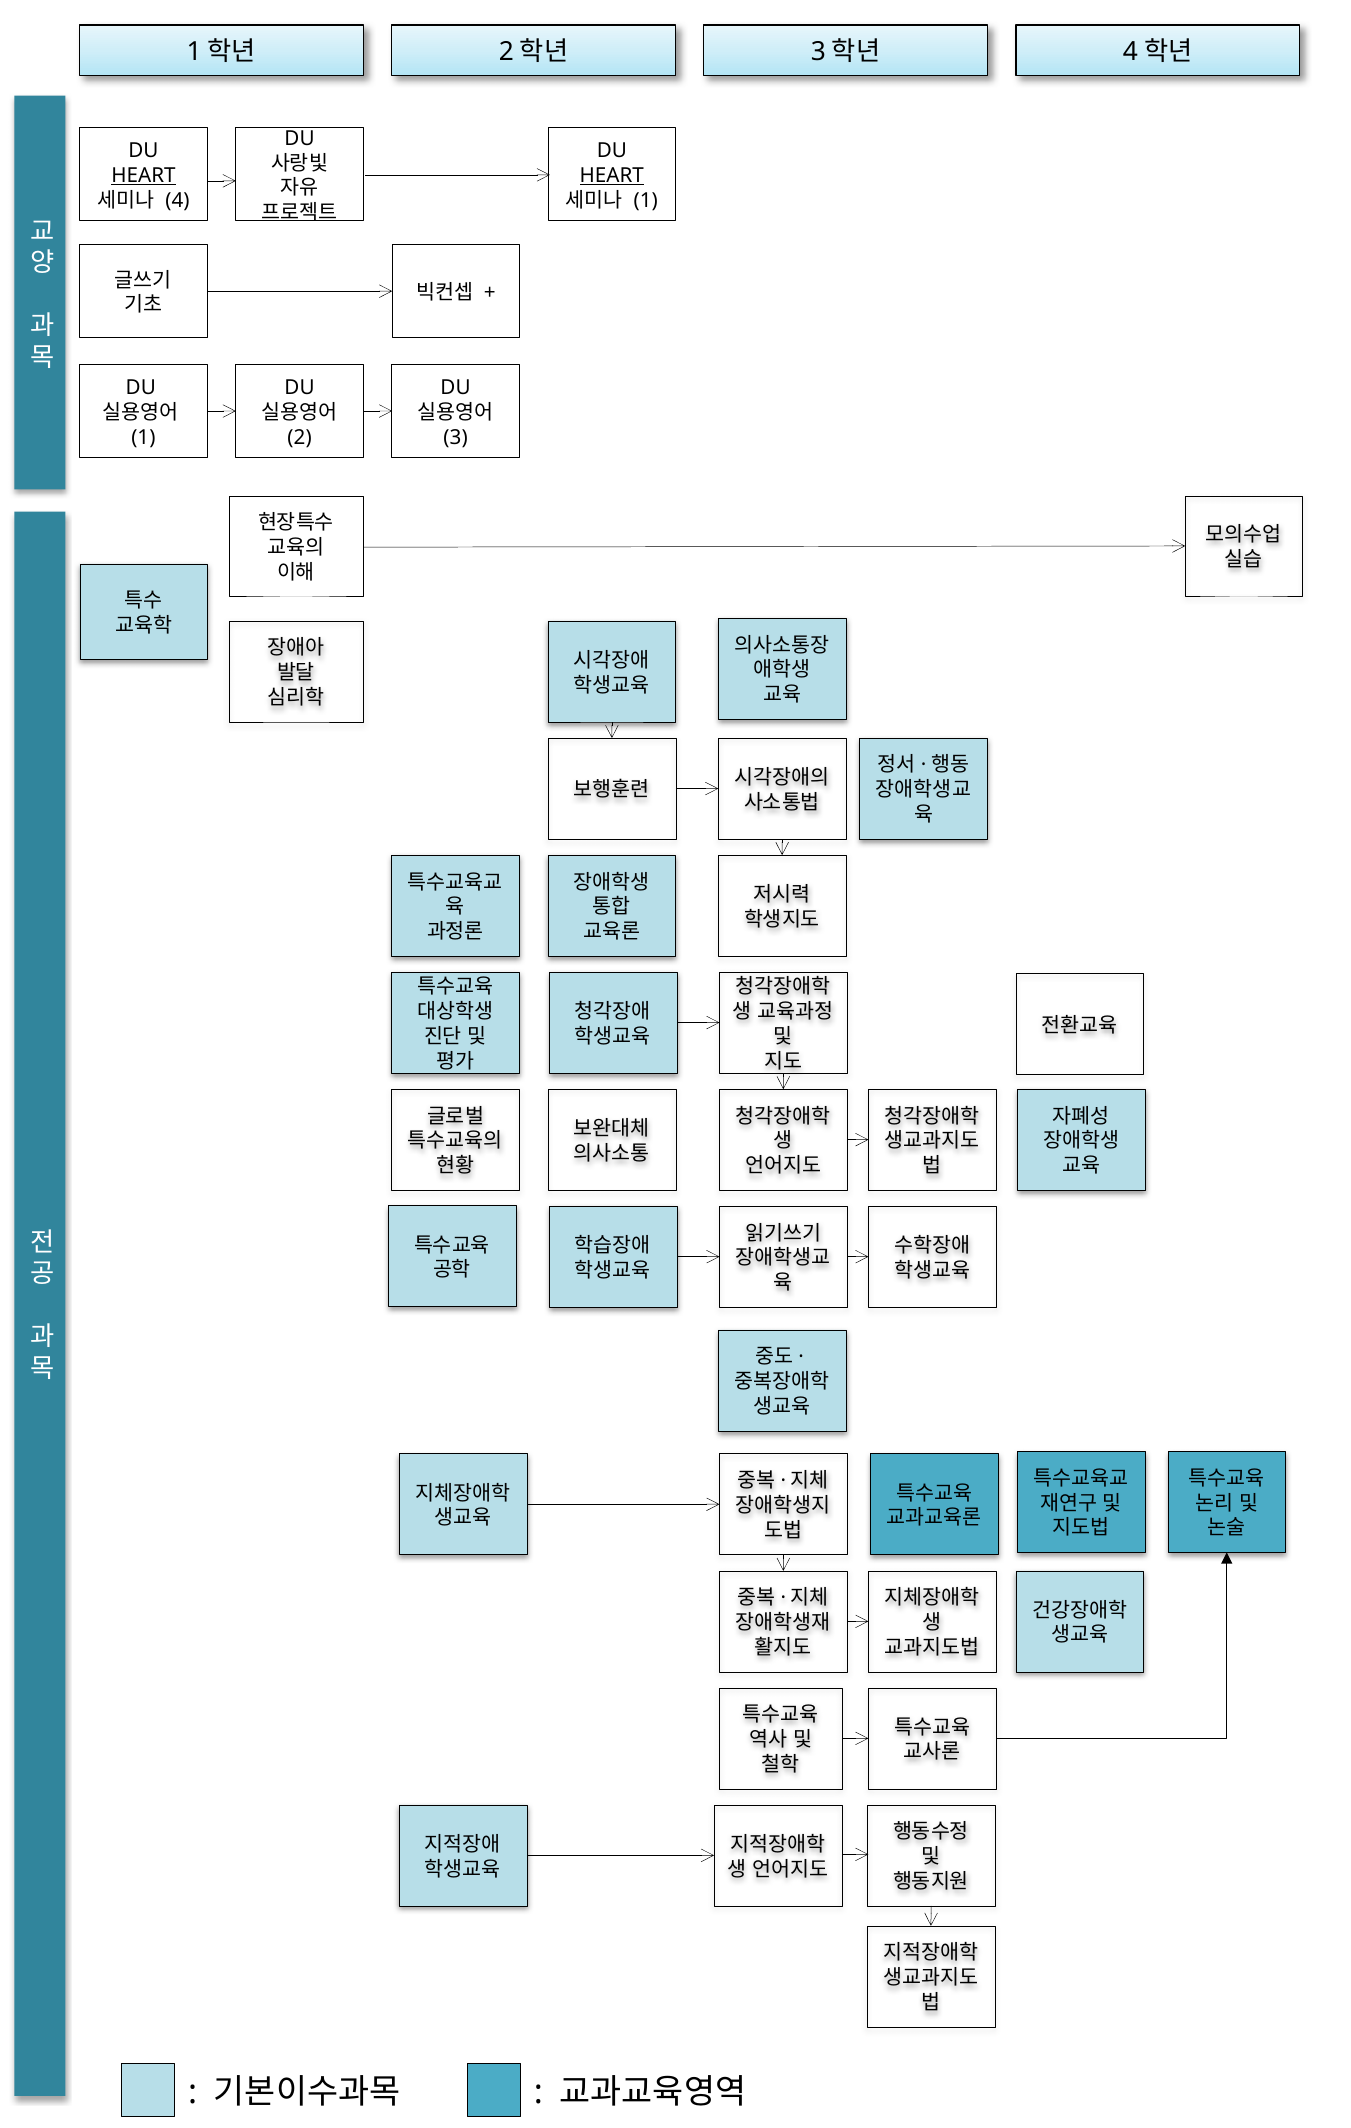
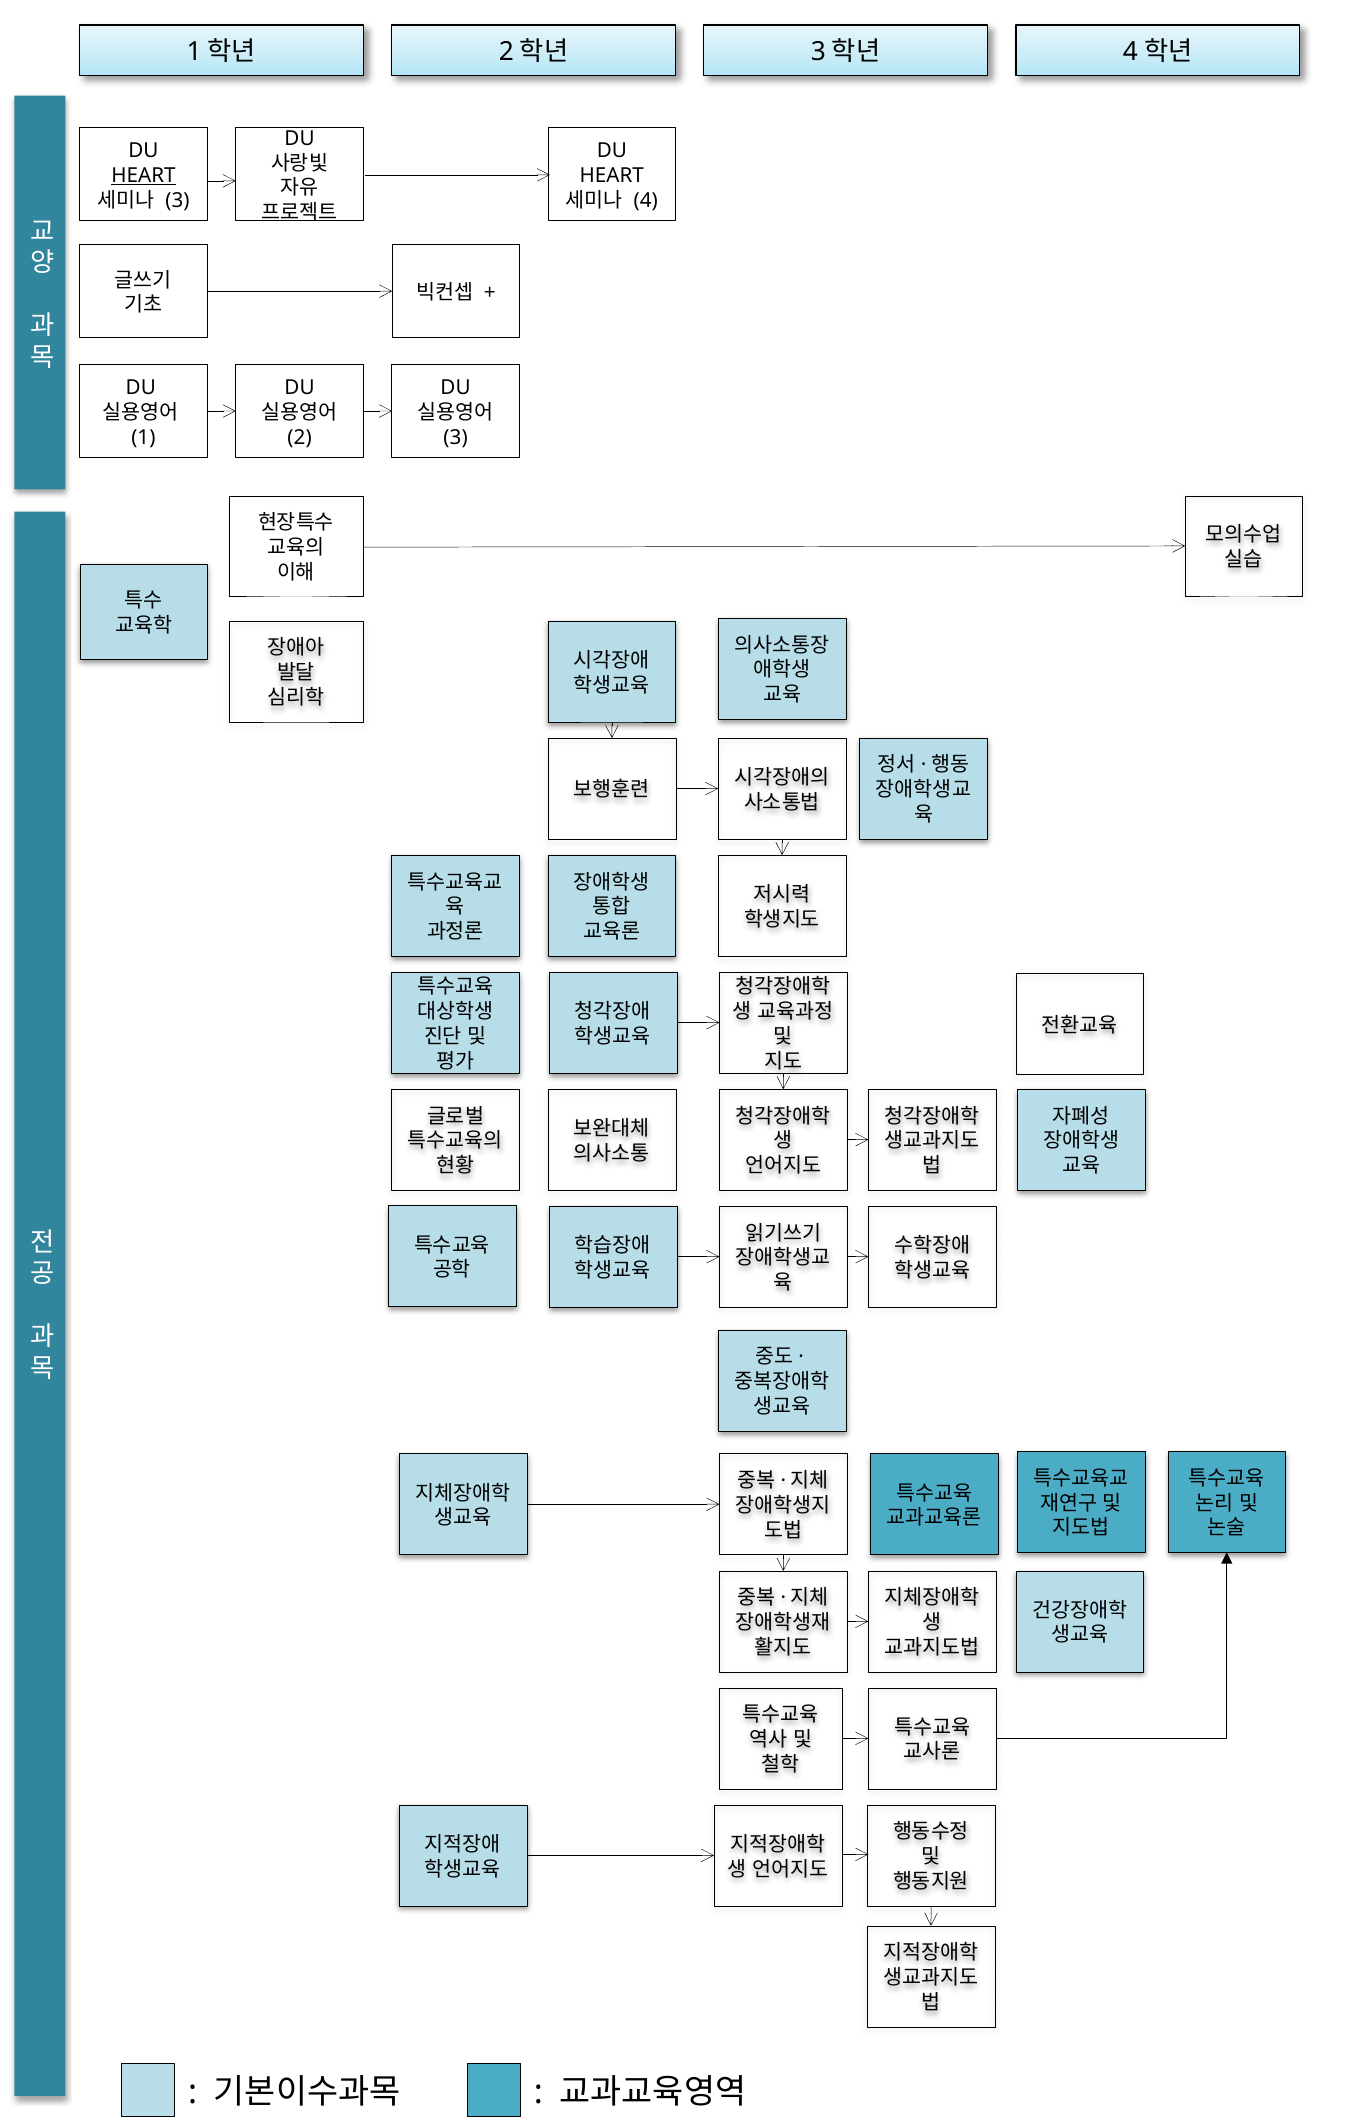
HEART at (612, 176) underline: present -> none
4 at (177, 200): 4 -> 3
1 at (646, 200): 1 -> 4
